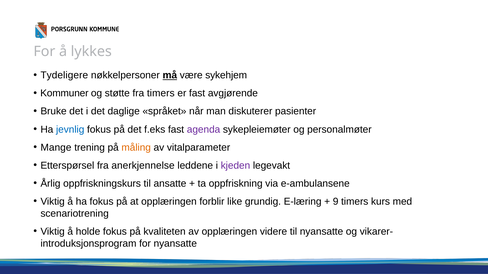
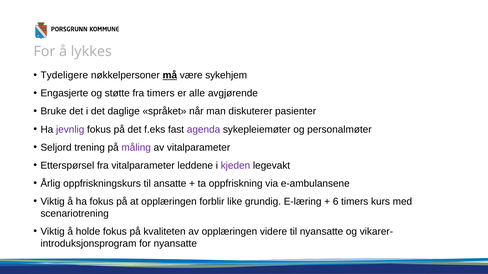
Kommuner: Kommuner -> Engasjerte
er fast: fast -> alle
jevnlig colour: blue -> purple
Mange: Mange -> Seljord
måling colour: orange -> purple
fra anerkjennelse: anerkjennelse -> vitalparameter
9: 9 -> 6
